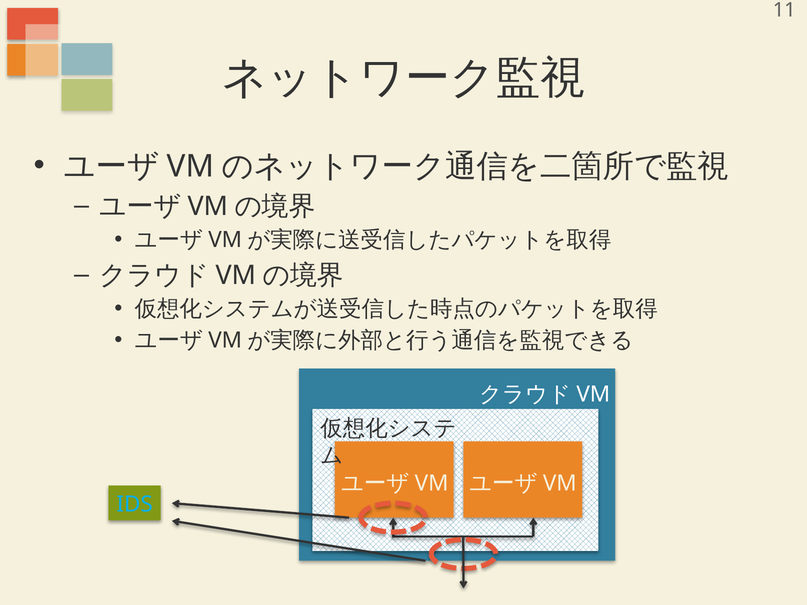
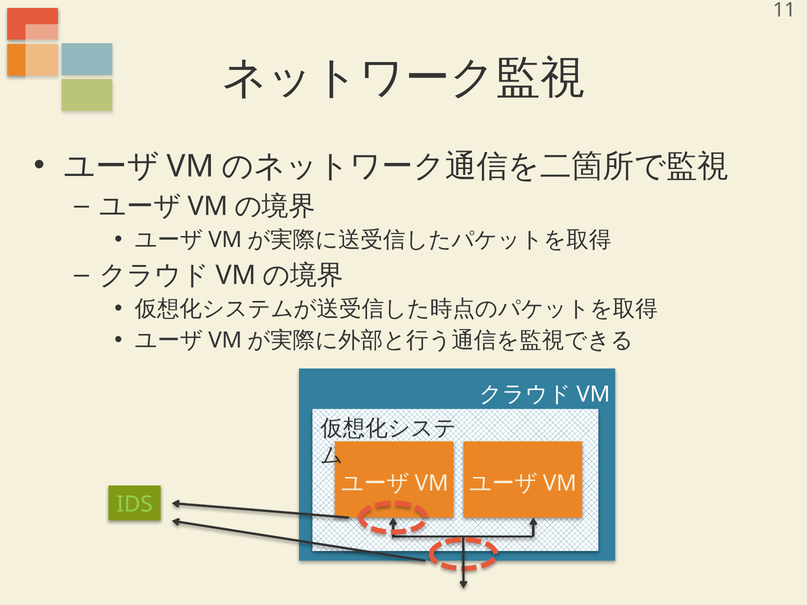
IDS colour: light blue -> light green
